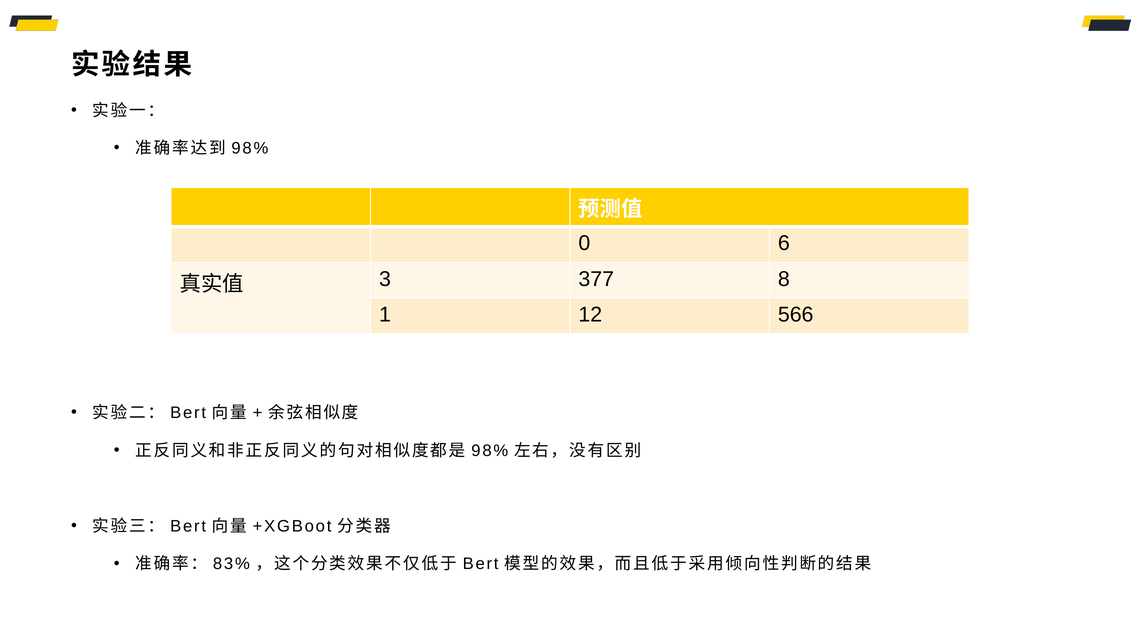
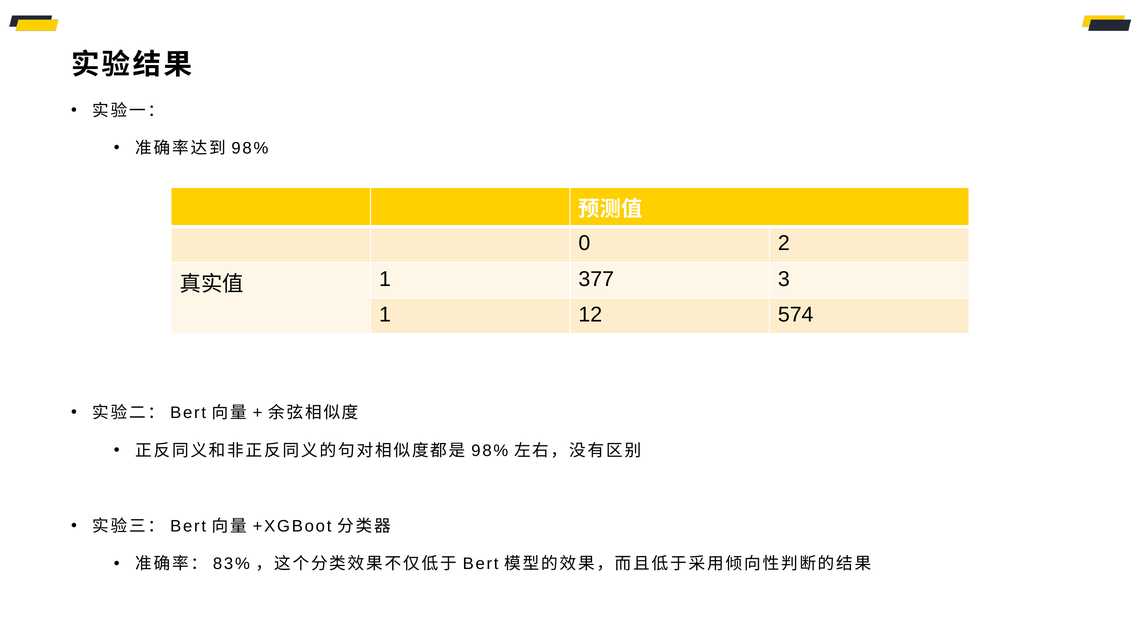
6: 6 -> 2
3 at (385, 279): 3 -> 1
8: 8 -> 3
566: 566 -> 574
